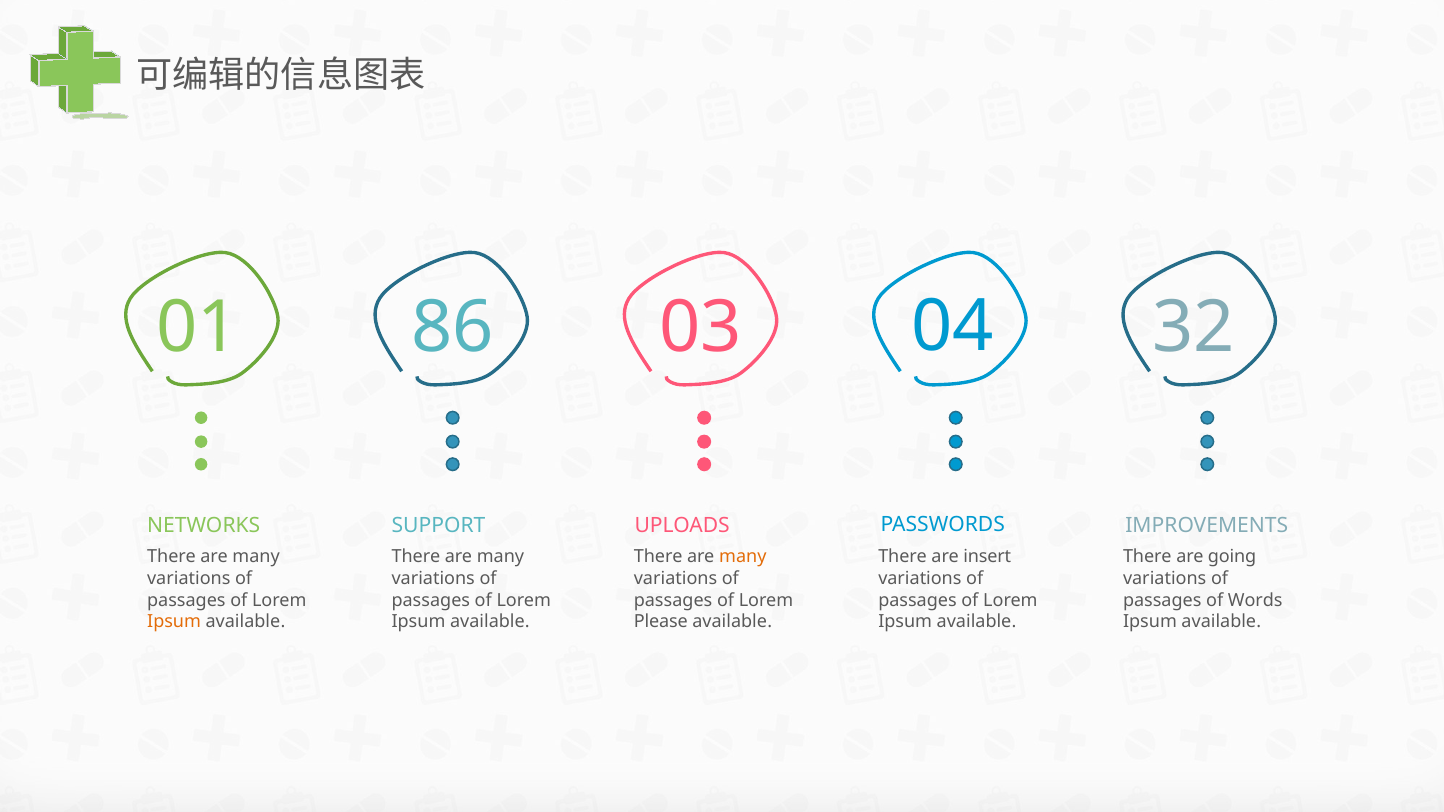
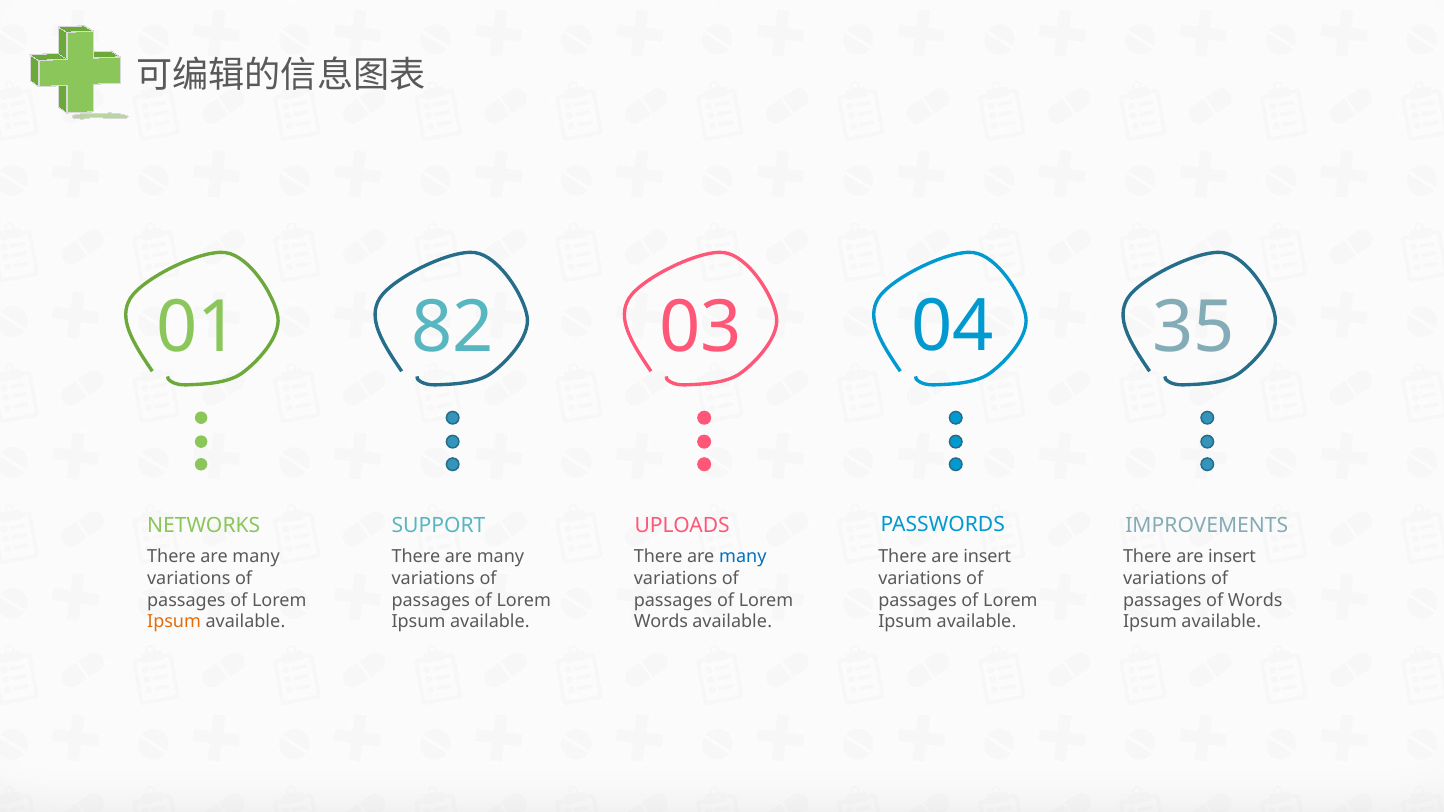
86: 86 -> 82
32: 32 -> 35
many at (743, 557) colour: orange -> blue
going at (1232, 557): going -> insert
Please at (661, 622): Please -> Words
